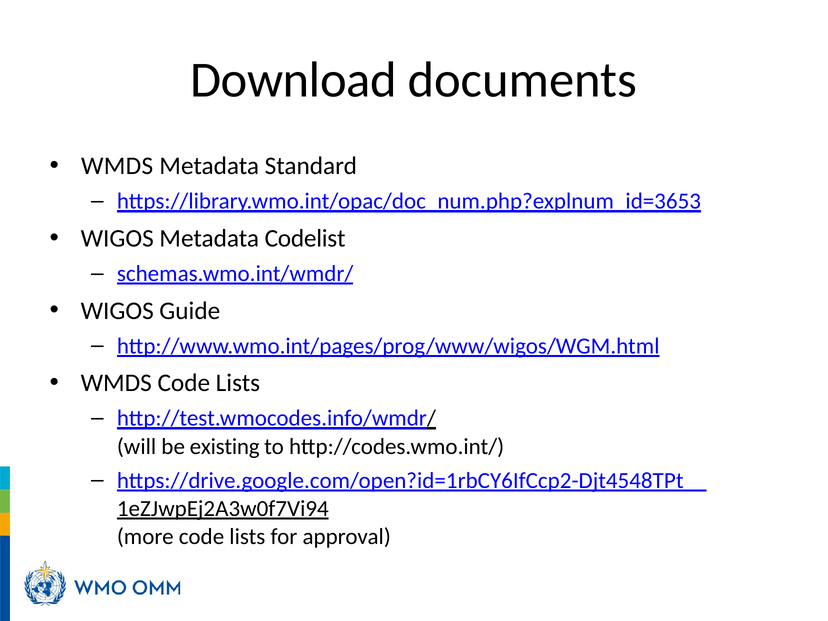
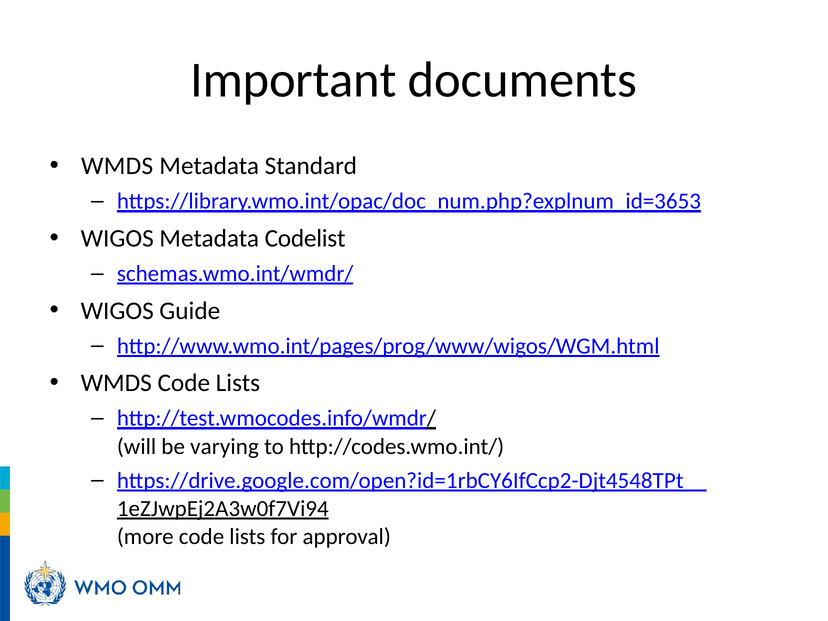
Download: Download -> Important
existing: existing -> varying
